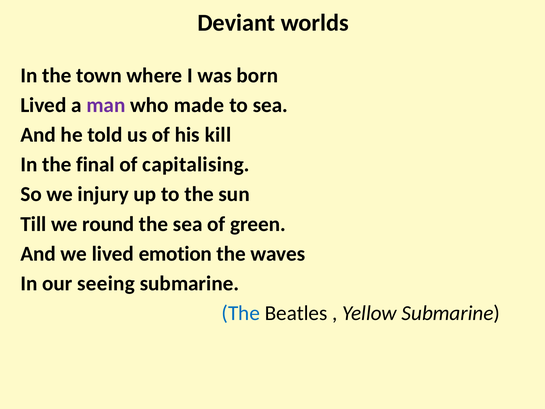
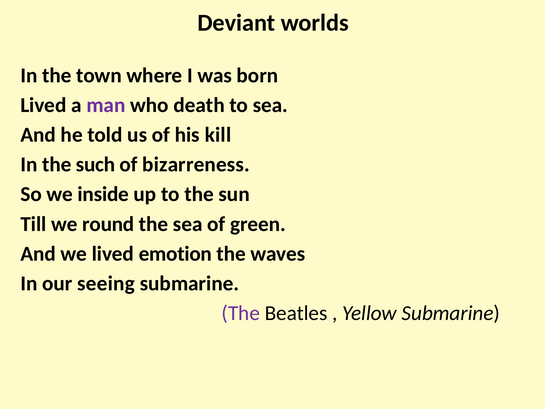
made: made -> death
final: final -> such
capitalising: capitalising -> bizarreness
injury: injury -> inside
The at (241, 313) colour: blue -> purple
